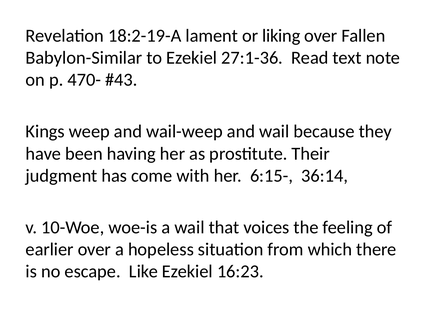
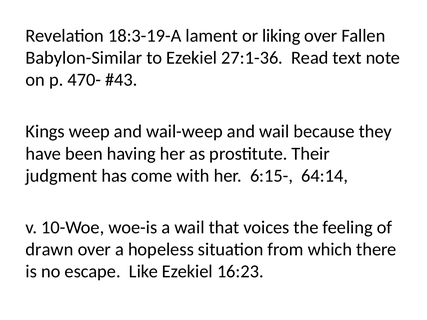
18:2-19-A: 18:2-19-A -> 18:3-19-A
36:14: 36:14 -> 64:14
earlier: earlier -> drawn
